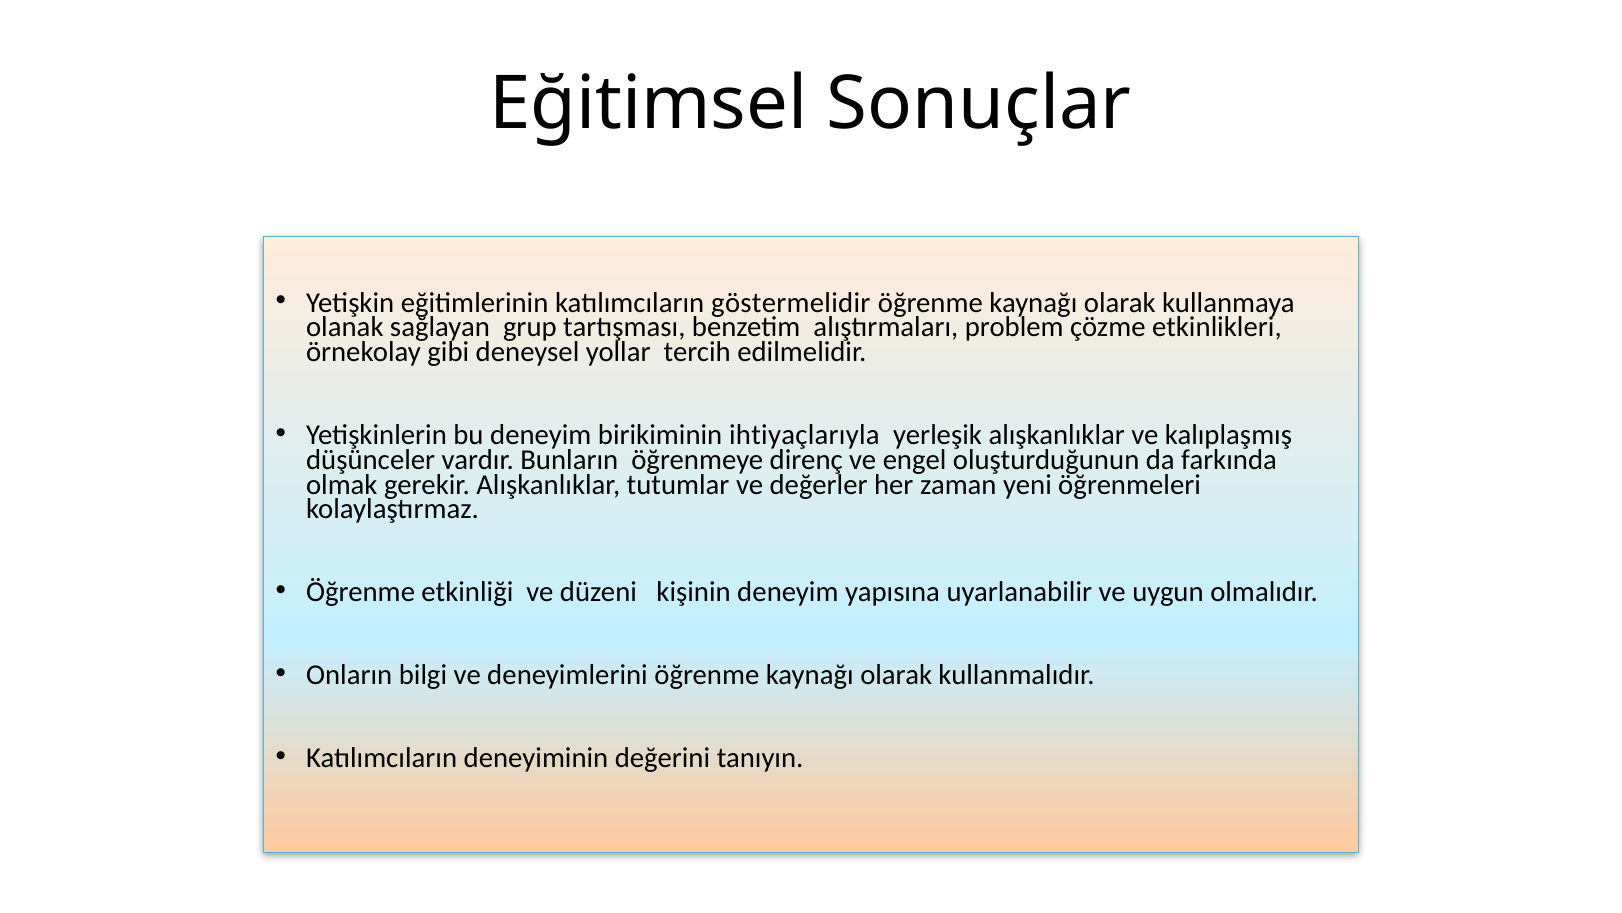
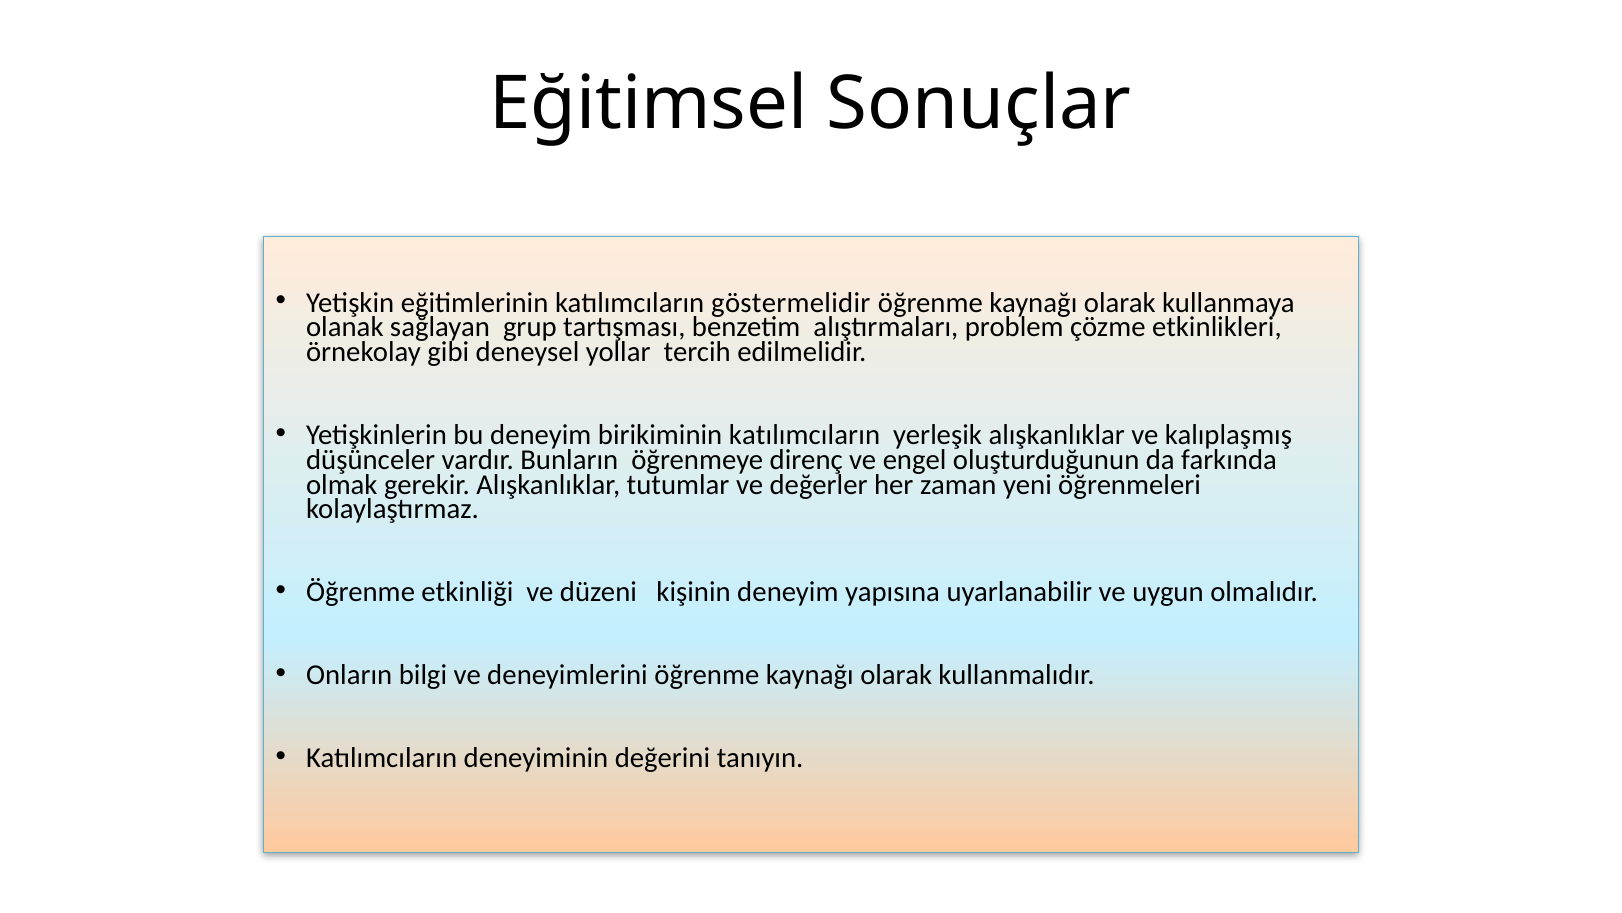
birikiminin ihtiyaçlarıyla: ihtiyaçlarıyla -> katılımcıların
